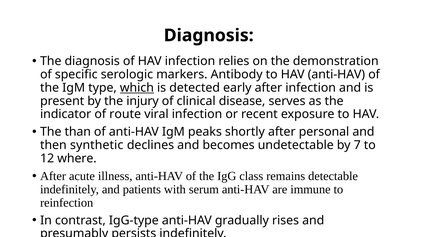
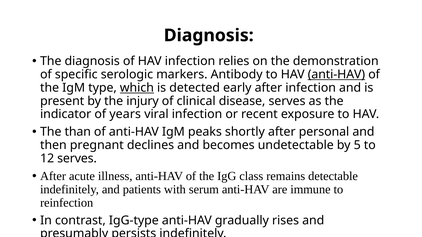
anti-HAV at (336, 75) underline: none -> present
route: route -> years
synthetic: synthetic -> pregnant
7: 7 -> 5
12 where: where -> serves
